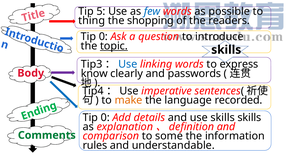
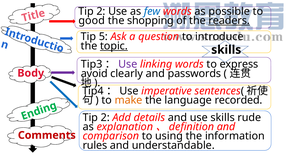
5 at (101, 11): 5 -> 2
thing: thing -> good
readers underline: none -> present
0 at (103, 37): 0 -> 5
Use at (128, 64) colour: blue -> purple
know: know -> avoid
0 at (105, 117): 0 -> 2
skills skills: skills -> rude
some: some -> using
Comments colour: green -> red
